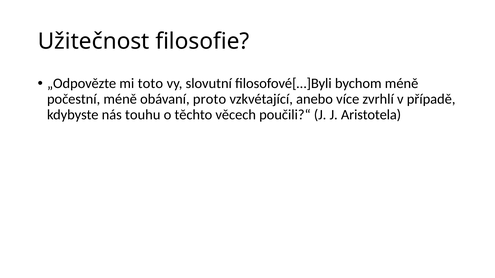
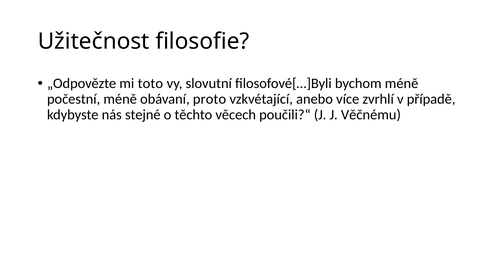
touhu: touhu -> stejné
Aristotela: Aristotela -> Věčnému
